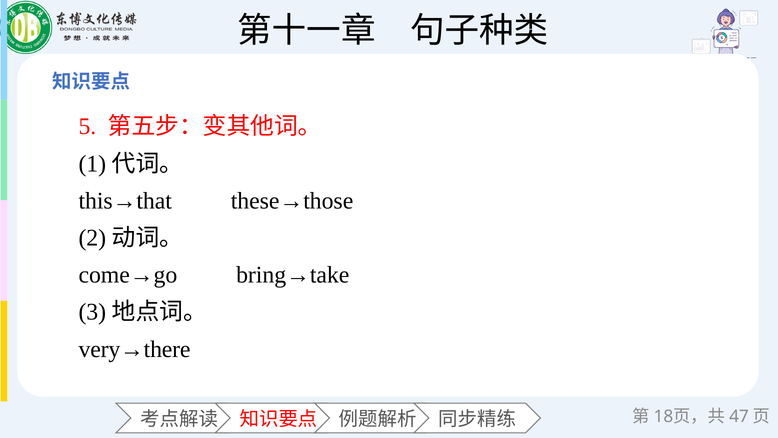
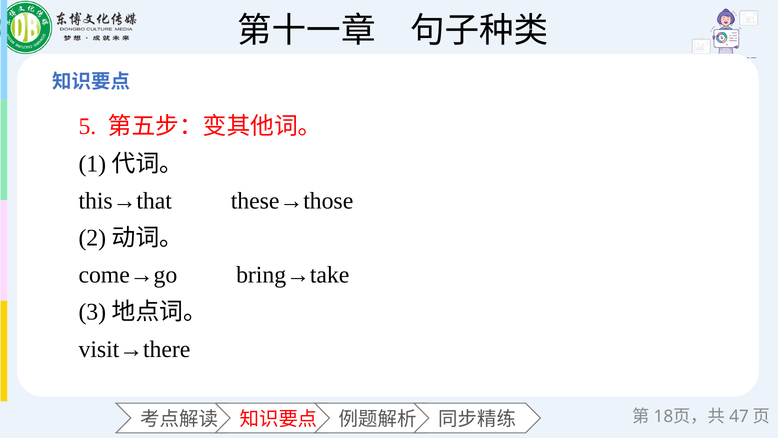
very→there: very→there -> visit→there
